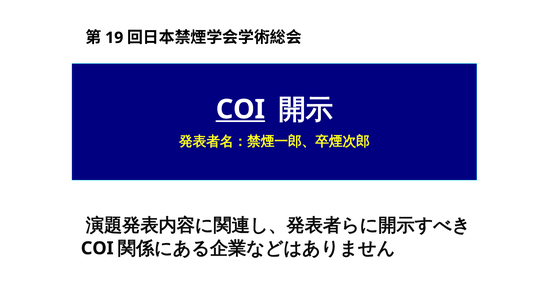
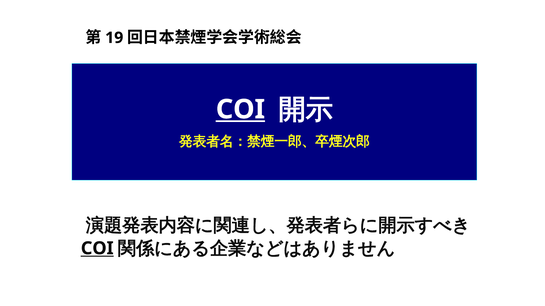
COI at (97, 249) underline: none -> present
